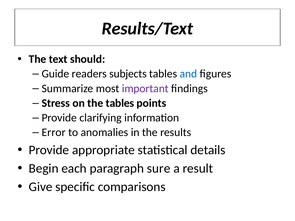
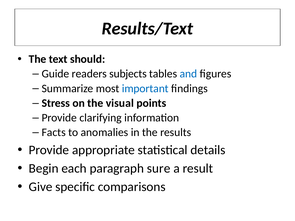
important colour: purple -> blue
the tables: tables -> visual
Error: Error -> Facts
